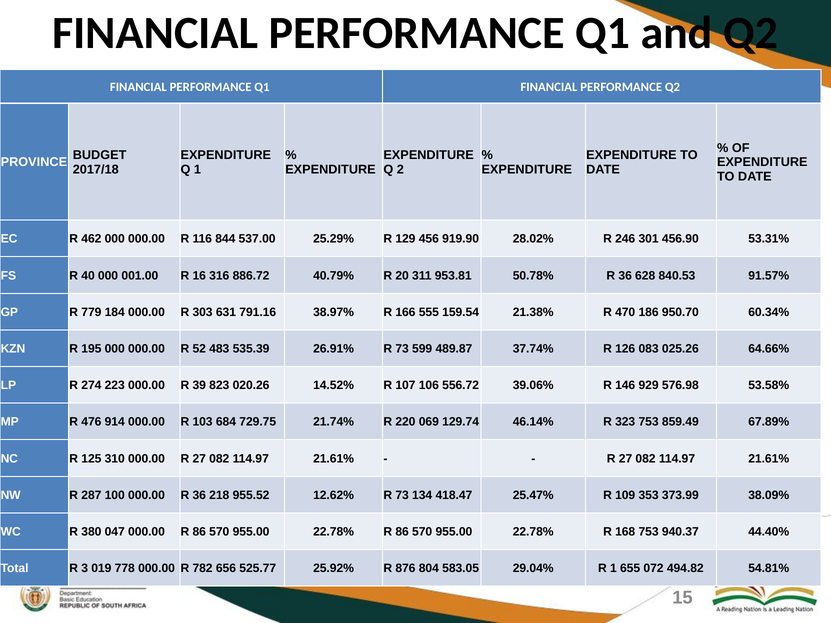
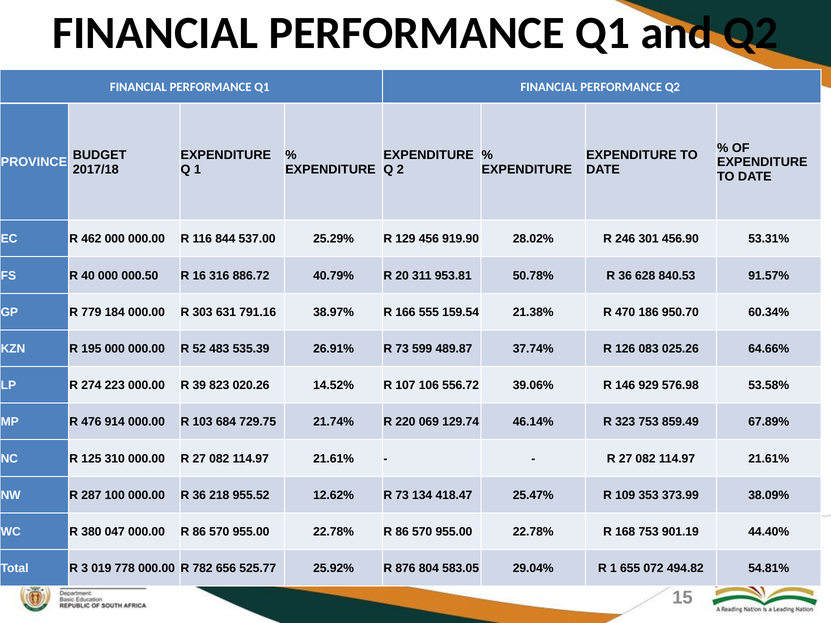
001.00: 001.00 -> 000.50
940.37: 940.37 -> 901.19
